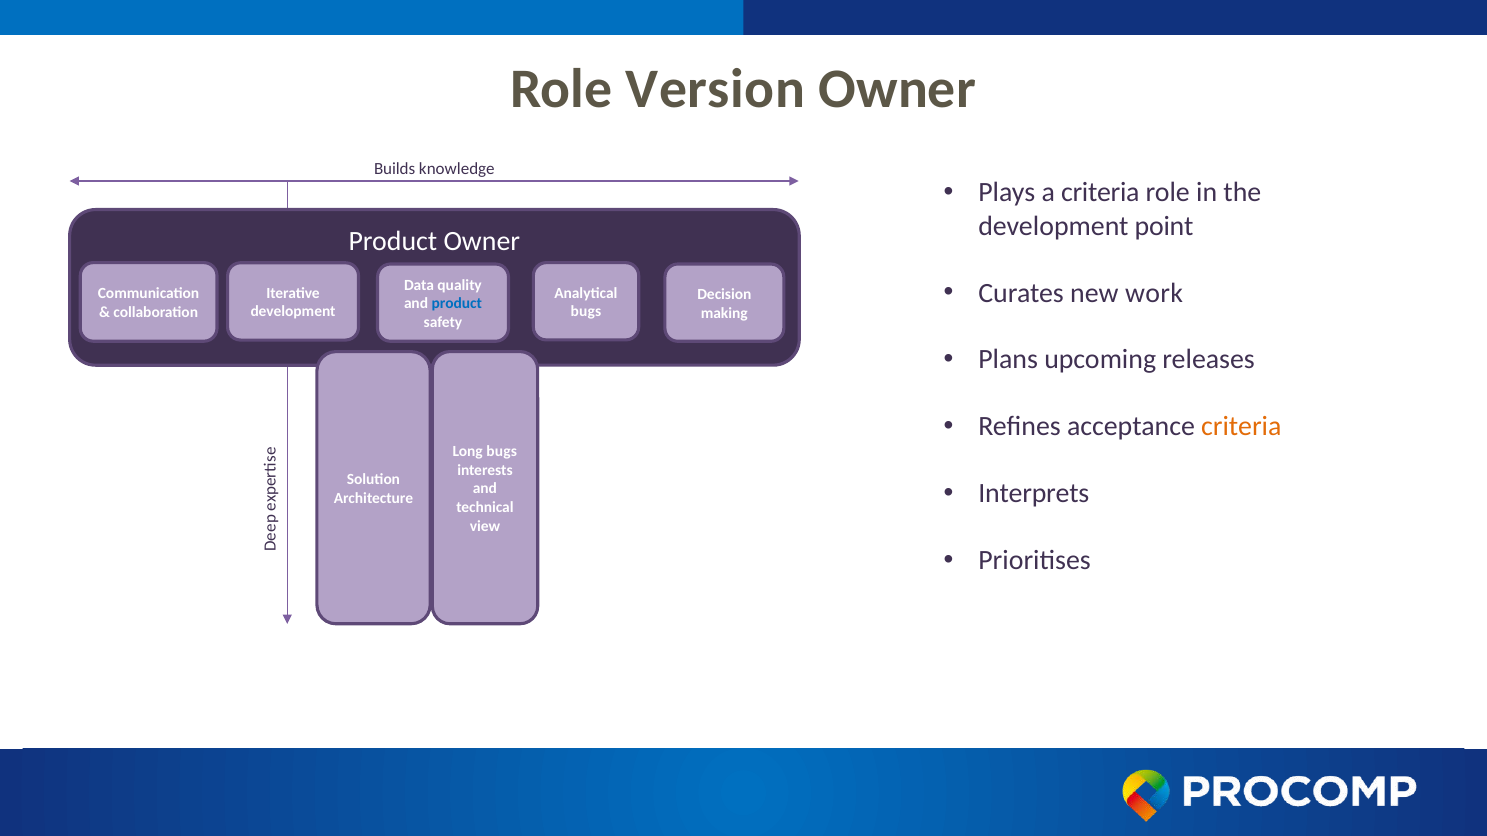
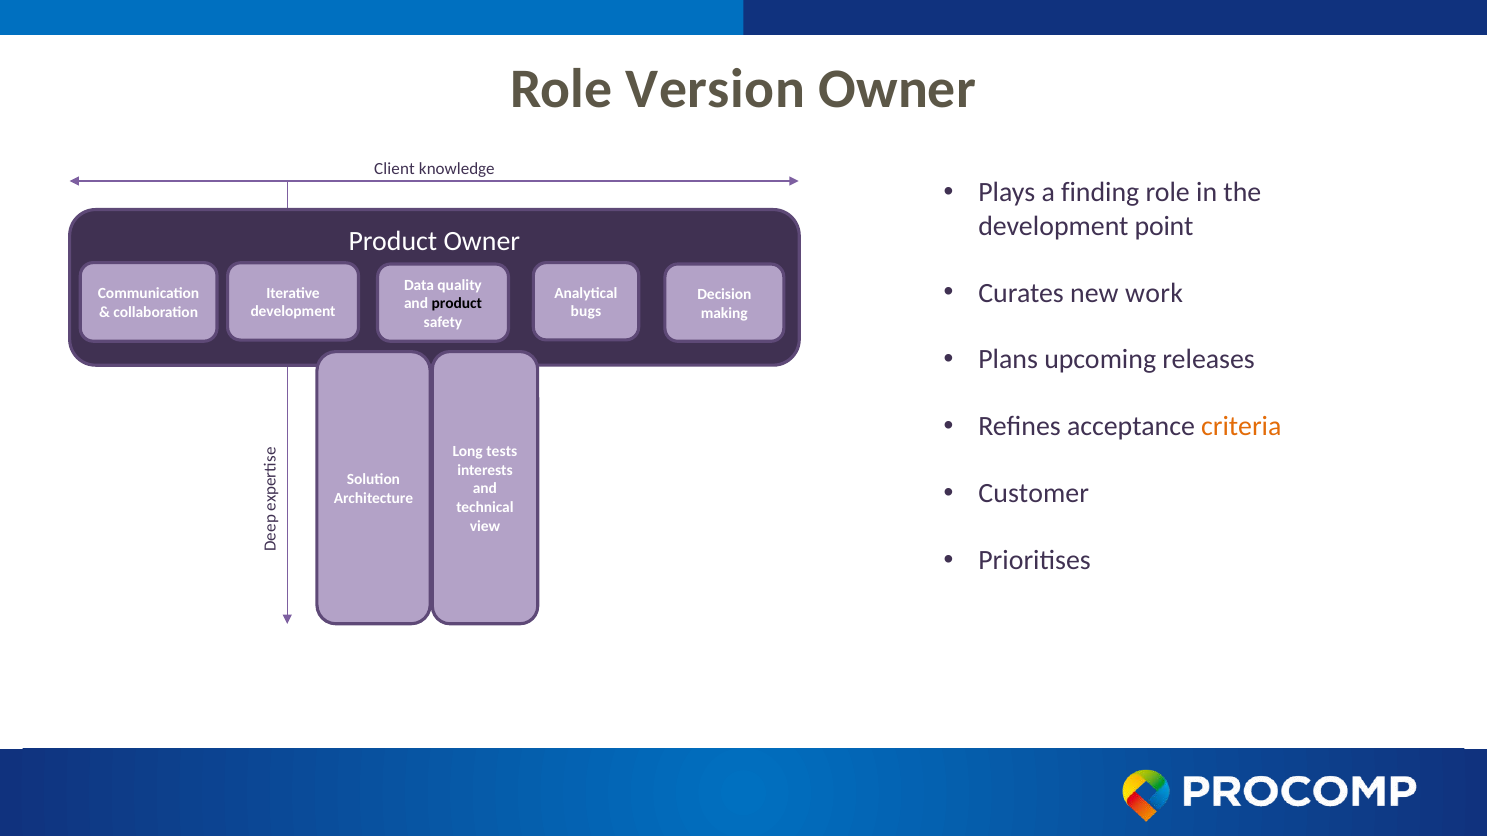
Builds: Builds -> Client
a criteria: criteria -> finding
product at (457, 304) colour: blue -> black
Long bugs: bugs -> tests
Interprets: Interprets -> Customer
